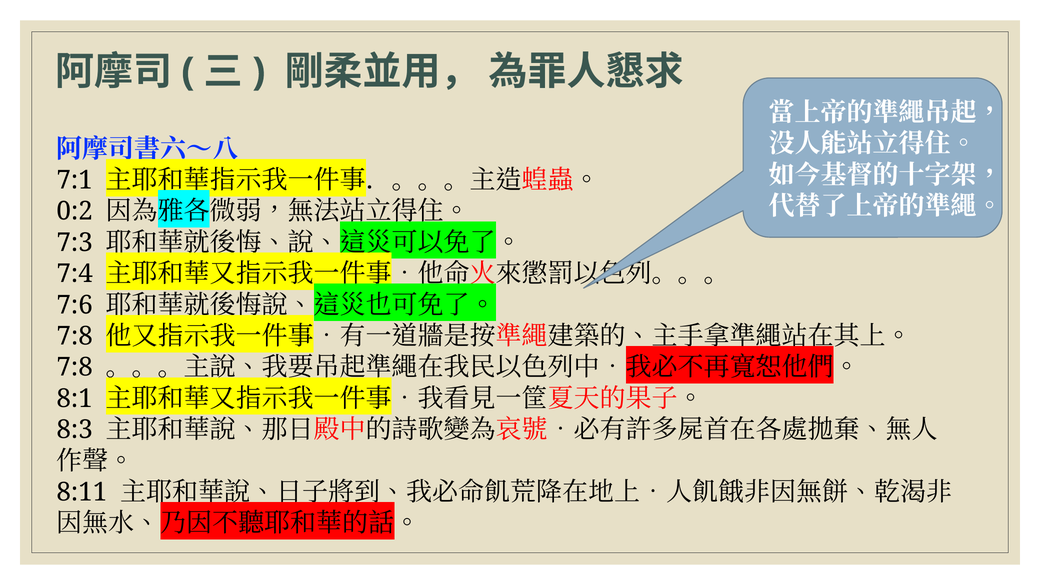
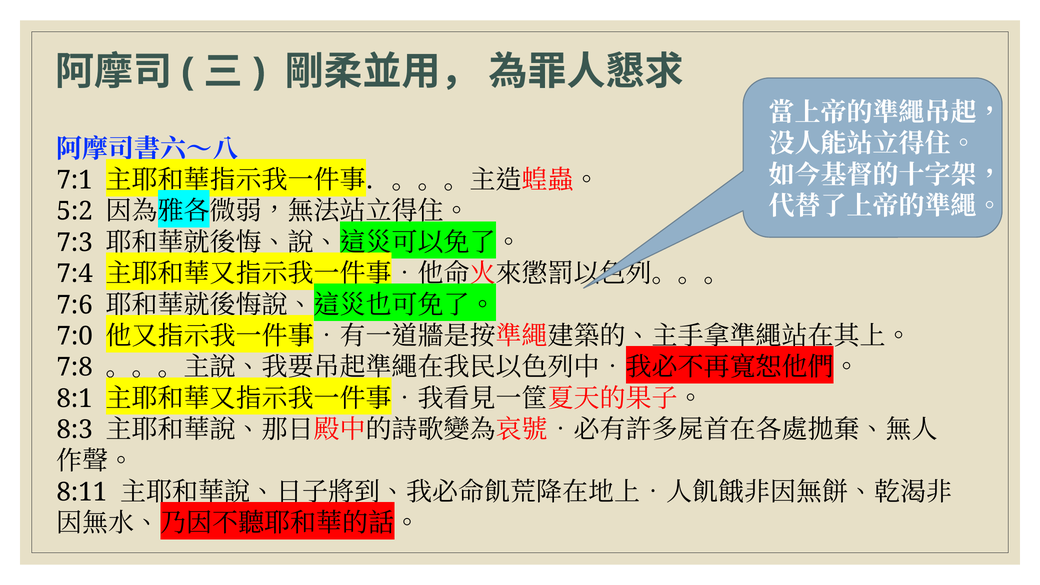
0:2: 0:2 -> 5:2
7:8 at (75, 336): 7:8 -> 7:0
